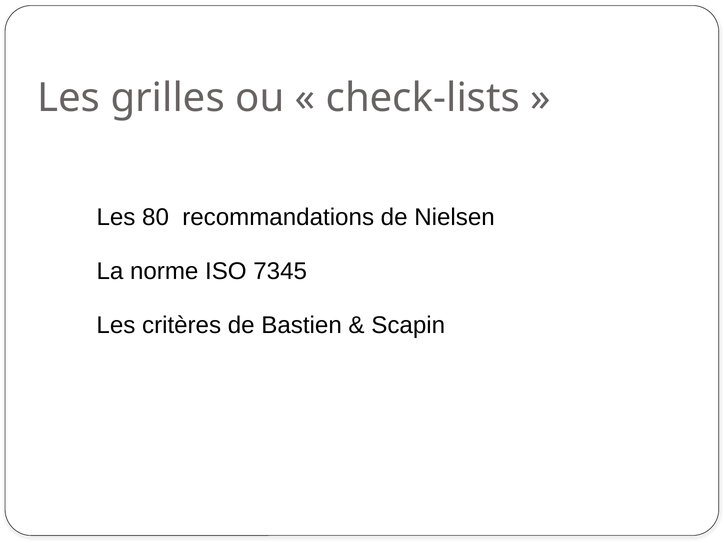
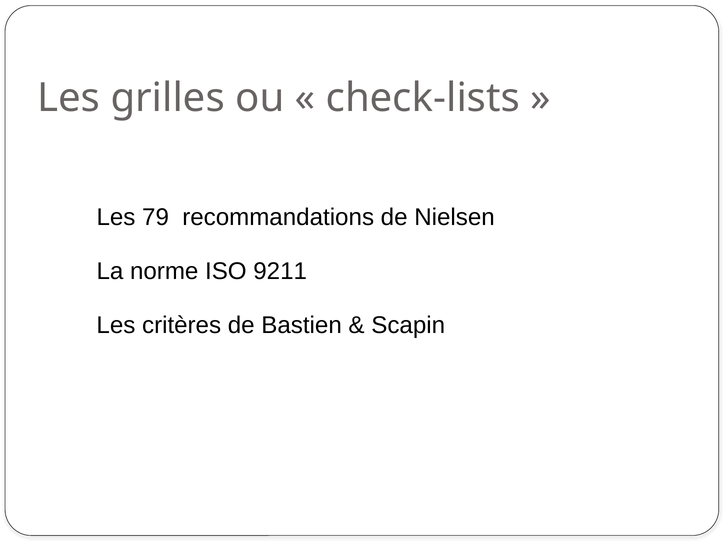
80: 80 -> 79
7345: 7345 -> 9211
